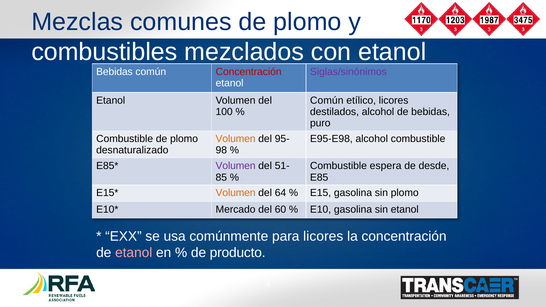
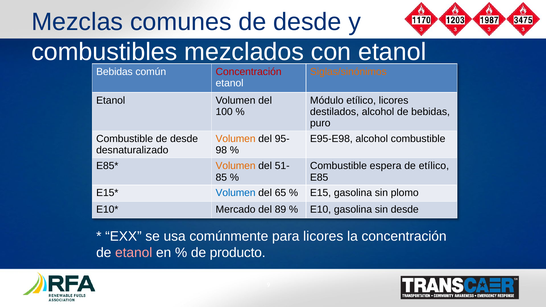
comunes de plomo: plomo -> desde
Siglas/sinónimos colour: purple -> orange
Común at (327, 100): Común -> Módulo
Combustible de plomo: plomo -> desde
Volumen at (236, 166) colour: purple -> orange
de desde: desde -> etílico
Volumen at (236, 193) colour: orange -> blue
64: 64 -> 65
60: 60 -> 89
sin etanol: etanol -> desde
